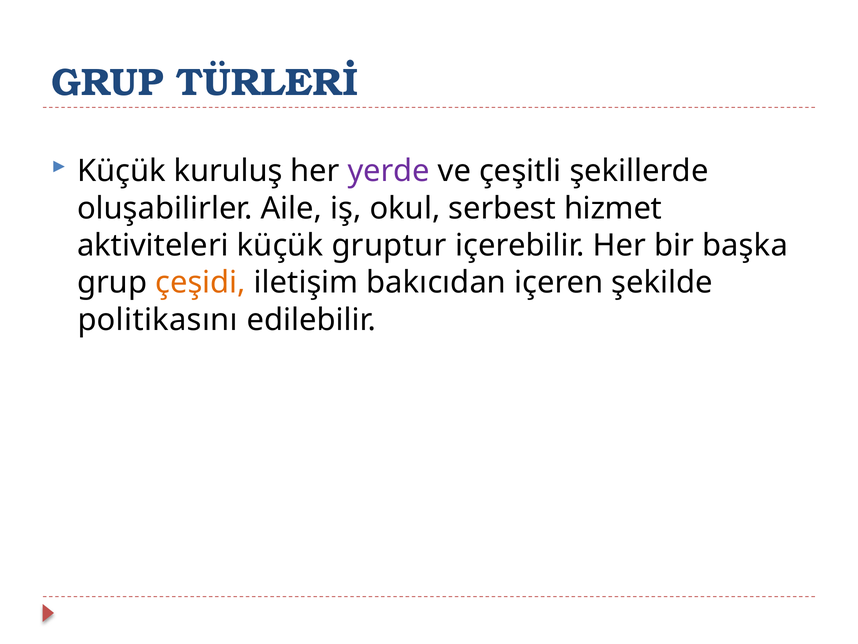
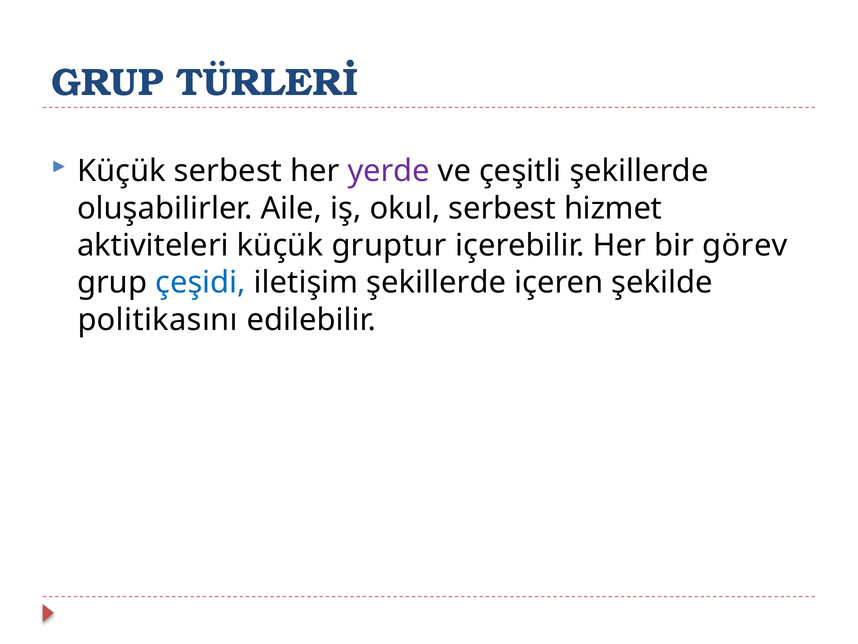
Küçük kuruluş: kuruluş -> serbest
başka: başka -> görev
çeşidi colour: orange -> blue
iletişim bakıcıdan: bakıcıdan -> şekillerde
